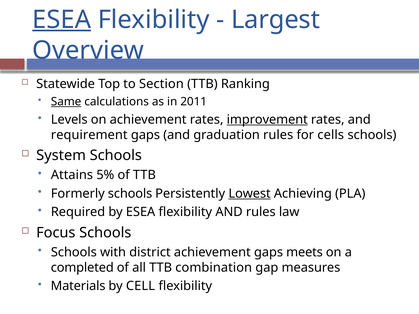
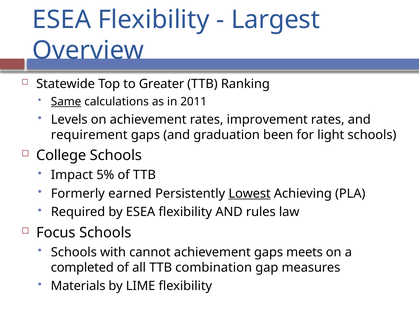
ESEA at (62, 20) underline: present -> none
Section: Section -> Greater
improvement underline: present -> none
graduation rules: rules -> been
cells: cells -> light
System: System -> College
Attains: Attains -> Impact
Formerly schools: schools -> earned
district: district -> cannot
CELL: CELL -> LIME
